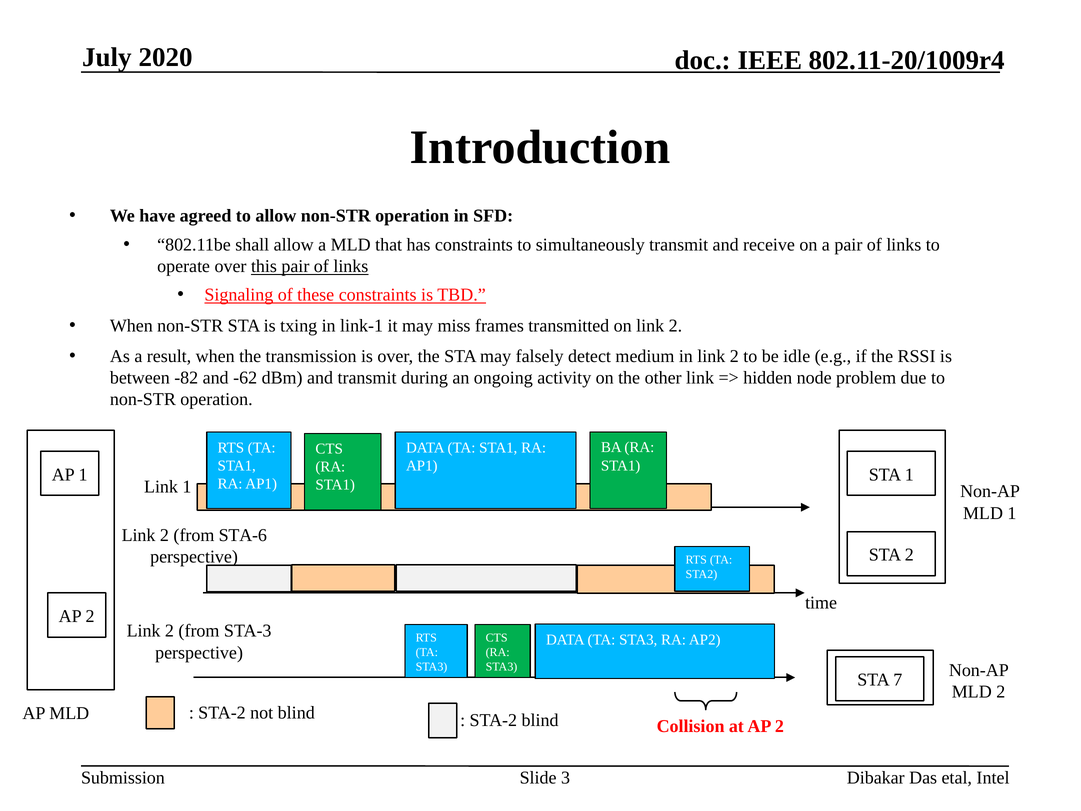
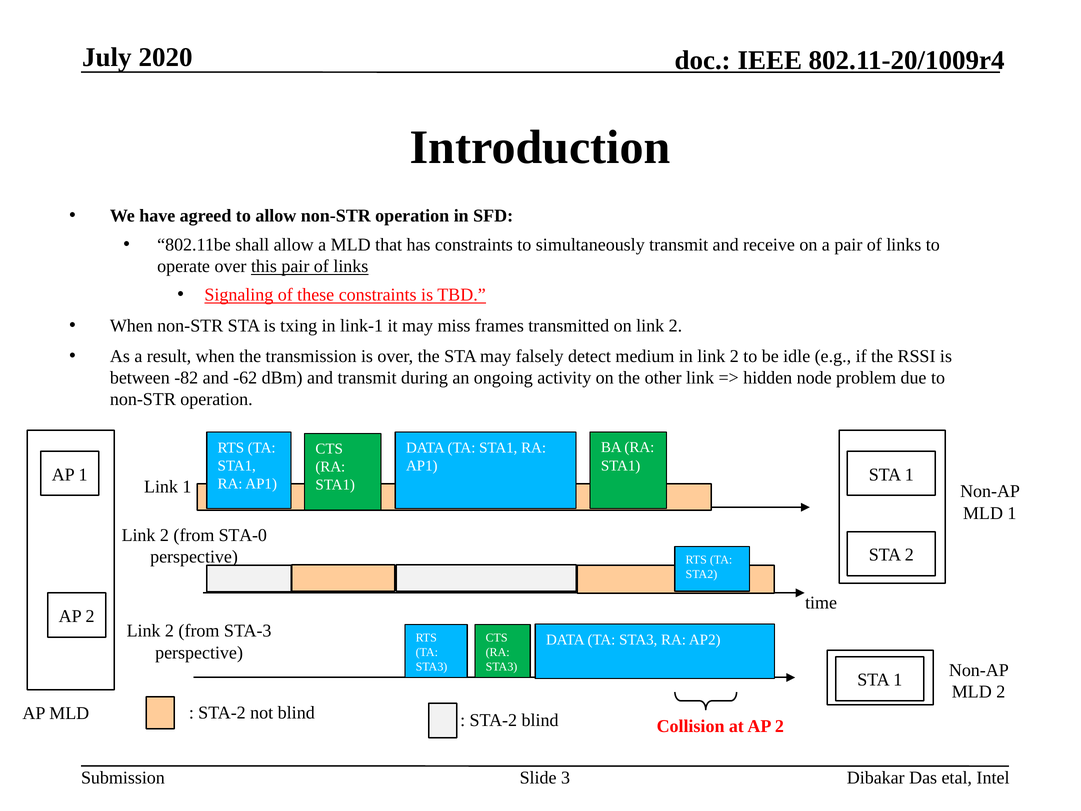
STA-6: STA-6 -> STA-0
7 at (898, 680): 7 -> 1
